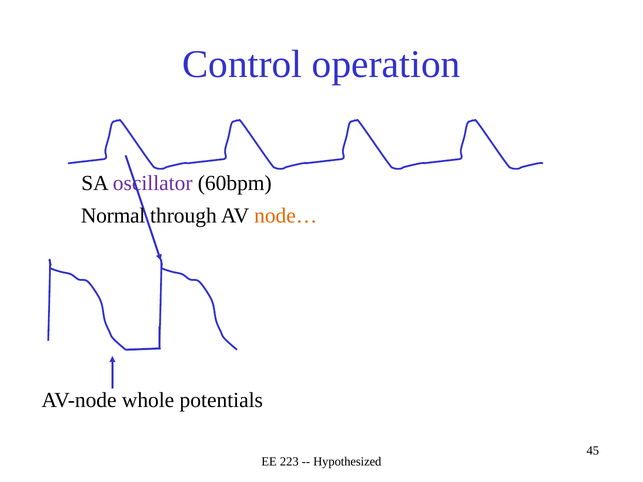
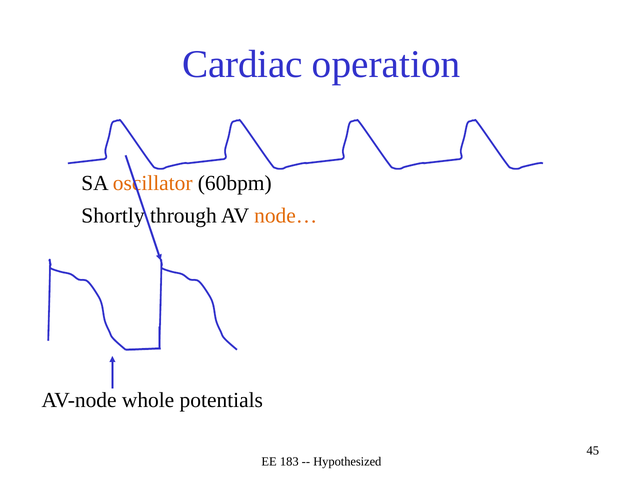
Control: Control -> Cardiac
oscillator colour: purple -> orange
Normal: Normal -> Shortly
223: 223 -> 183
